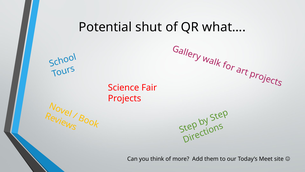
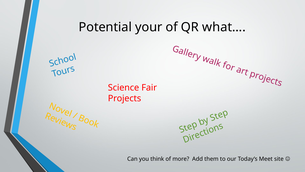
shut: shut -> your
